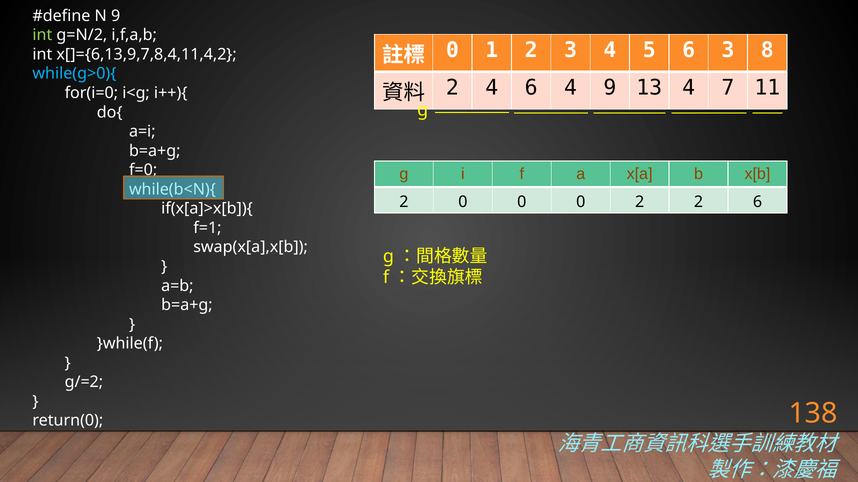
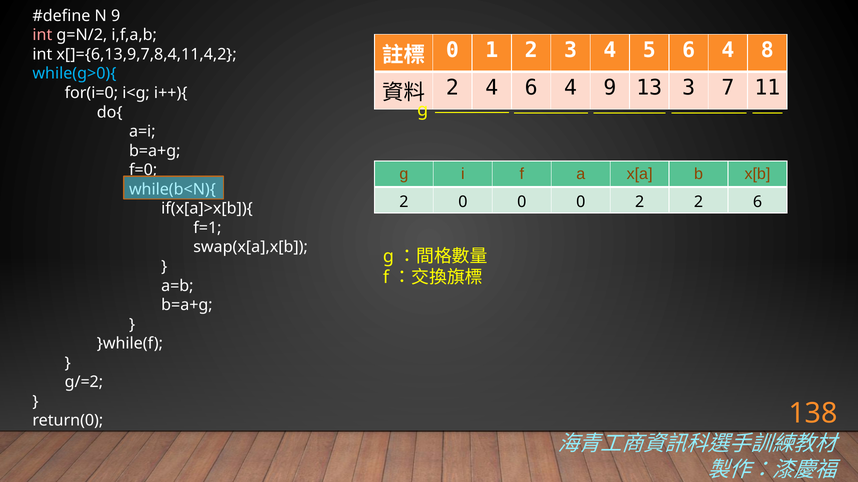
int at (42, 35) colour: light green -> pink
5 6 3: 3 -> 4
13 4: 4 -> 3
